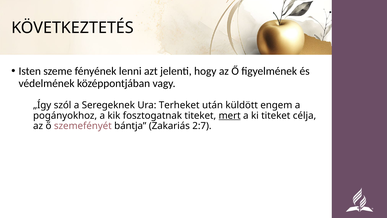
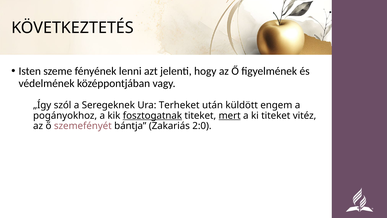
fosztogatnak underline: none -> present
célja: célja -> vitéz
2:7: 2:7 -> 2:0
